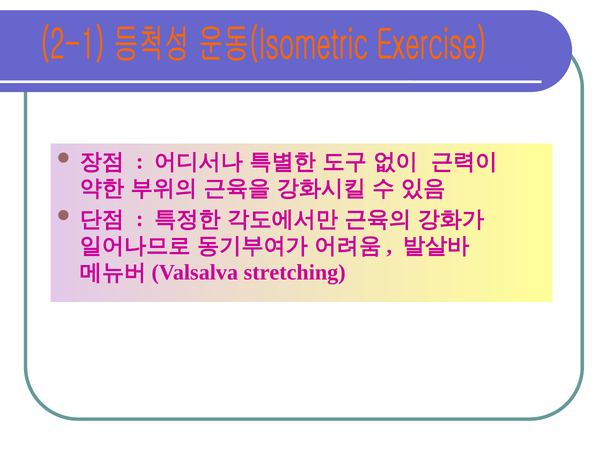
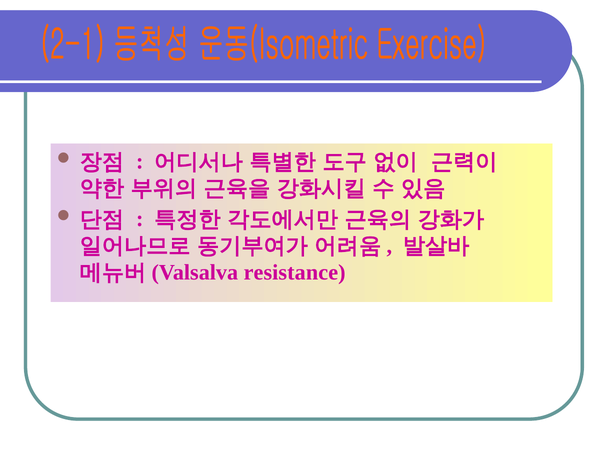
stretching: stretching -> resistance
